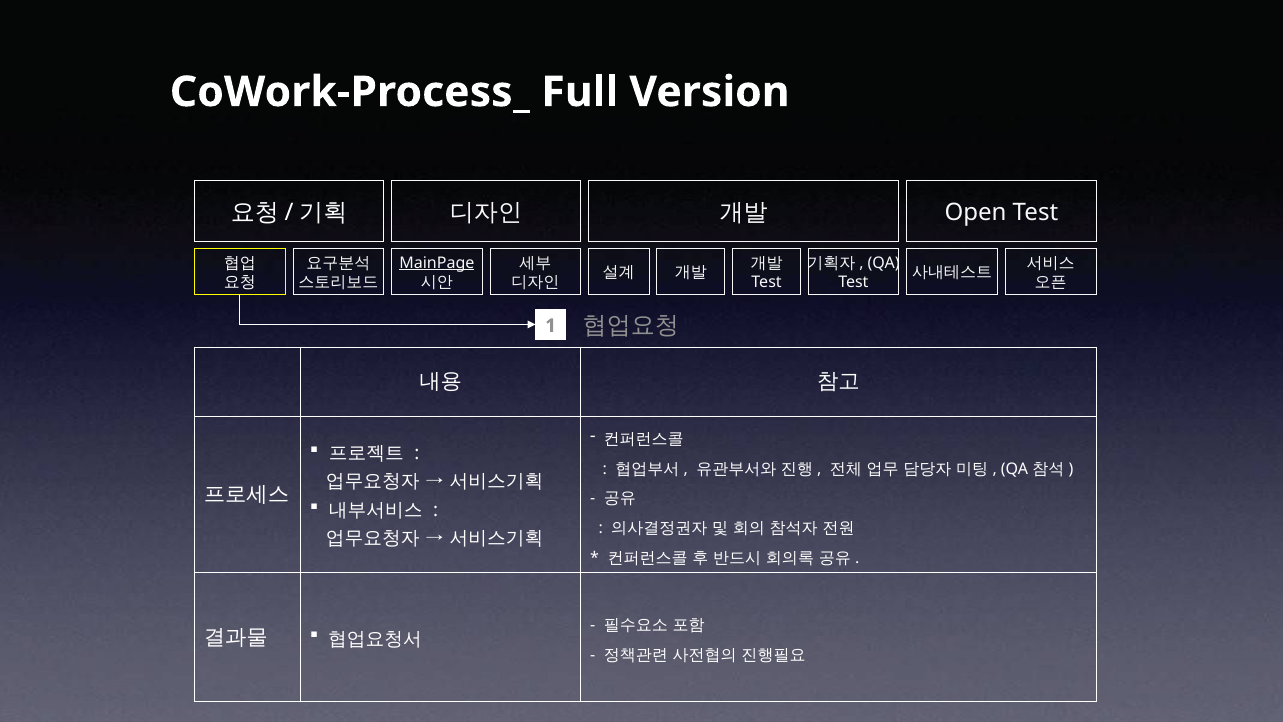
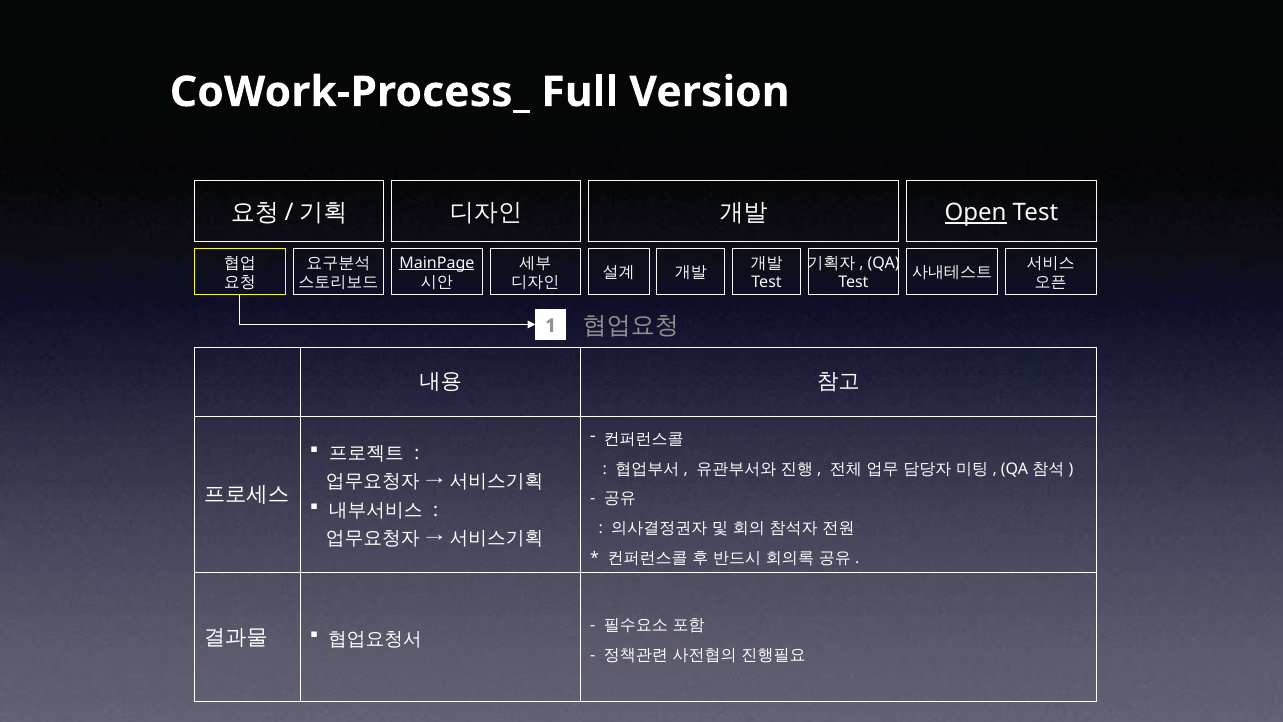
Open underline: none -> present
